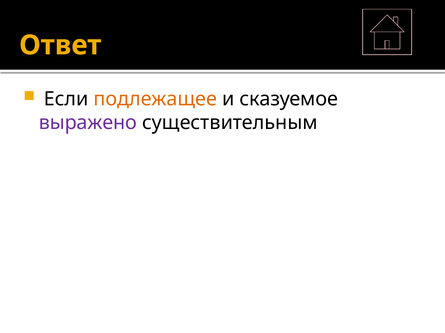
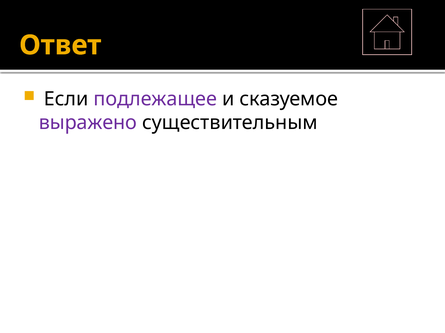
подлежащее colour: orange -> purple
